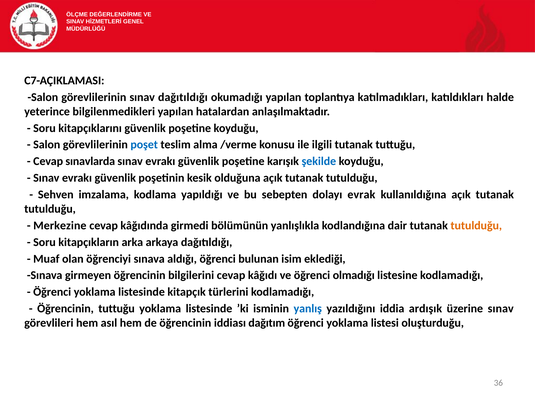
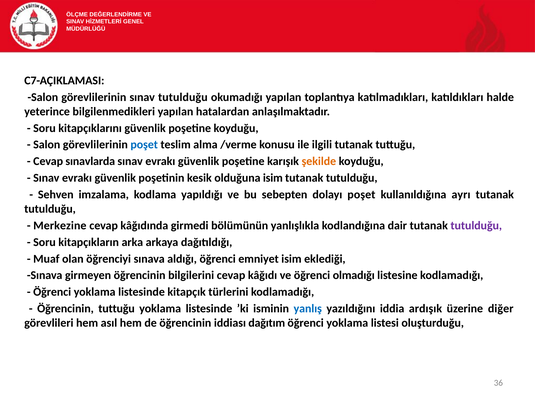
sınav dağıtıldığı: dağıtıldığı -> tutulduğu
şekilde colour: blue -> orange
olduğuna açık: açık -> isim
dolayı evrak: evrak -> poşet
kullanıldığına açık: açık -> ayrı
tutulduğu at (476, 226) colour: orange -> purple
bulunan: bulunan -> emniyet
üzerine sınav: sınav -> diğer
